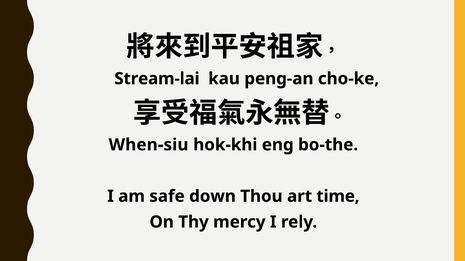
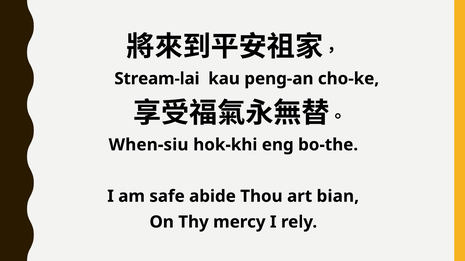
down: down -> abide
time: time -> bian
